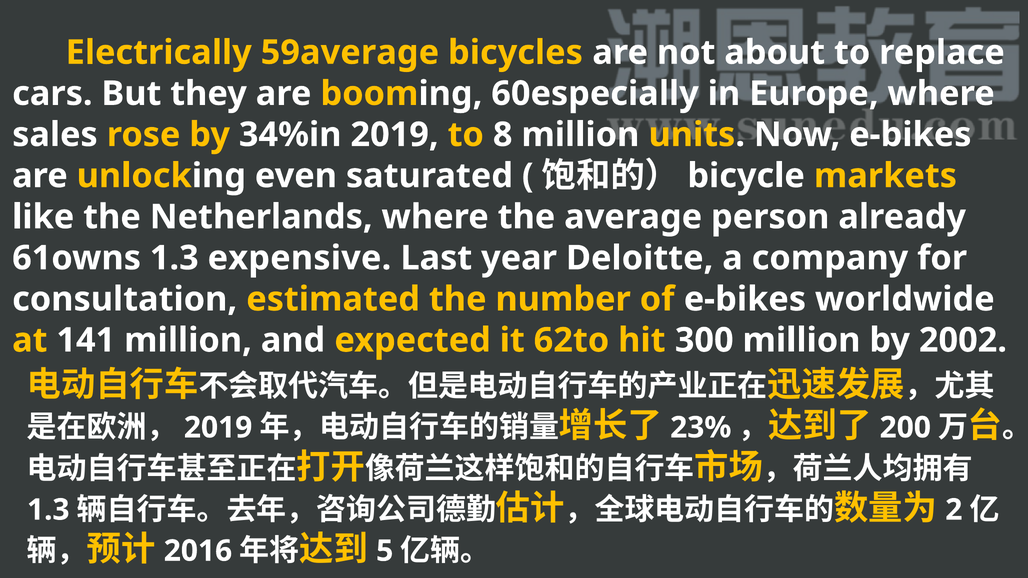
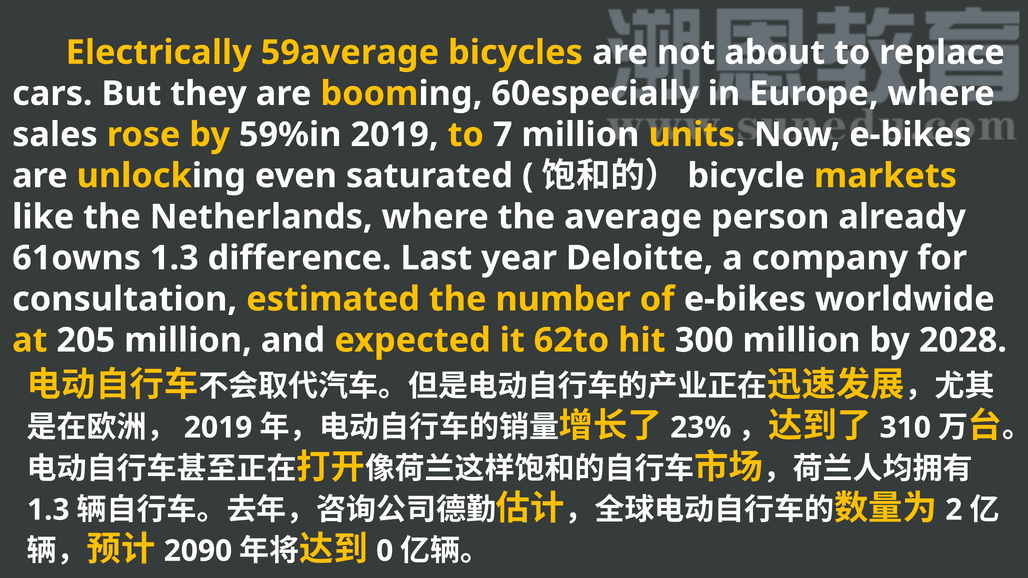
34%in: 34%in -> 59%in
8: 8 -> 7
expensive: expensive -> difference
141: 141 -> 205
2002: 2002 -> 2028
200: 200 -> 310
2016: 2016 -> 2090
5: 5 -> 0
